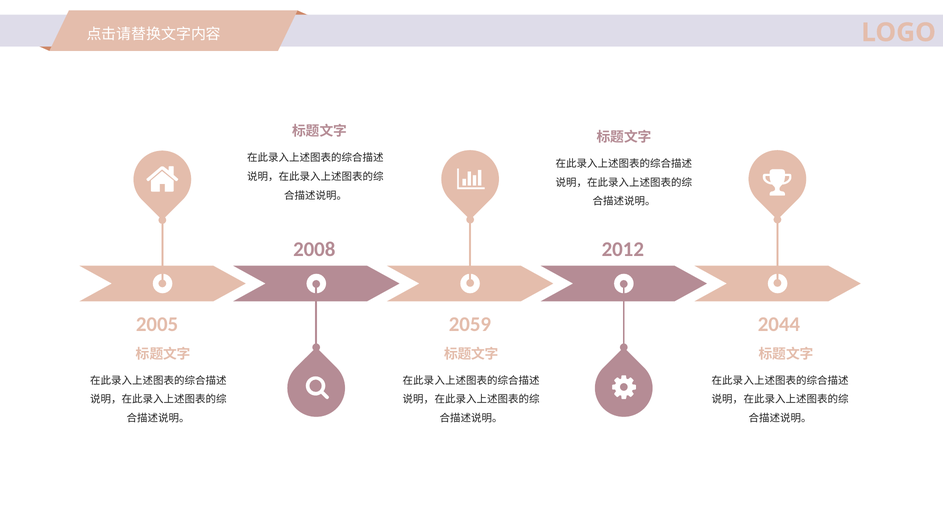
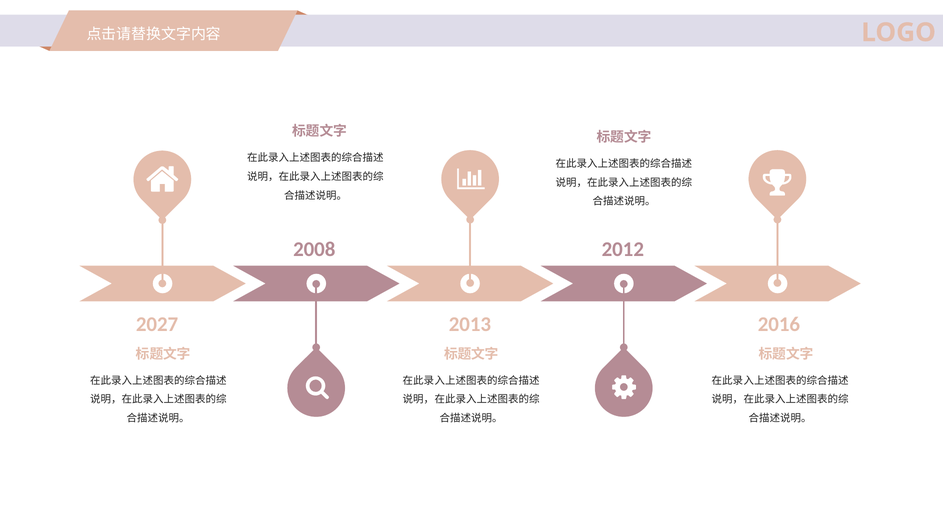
2005: 2005 -> 2027
2059: 2059 -> 2013
2044: 2044 -> 2016
